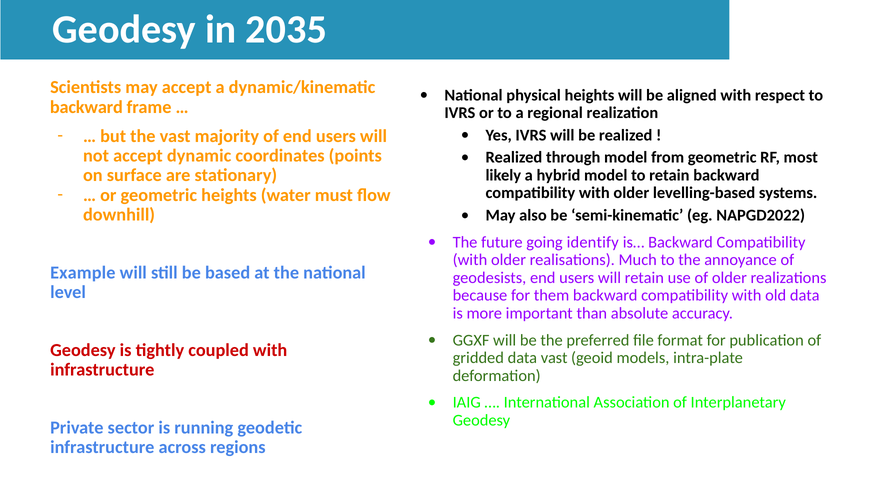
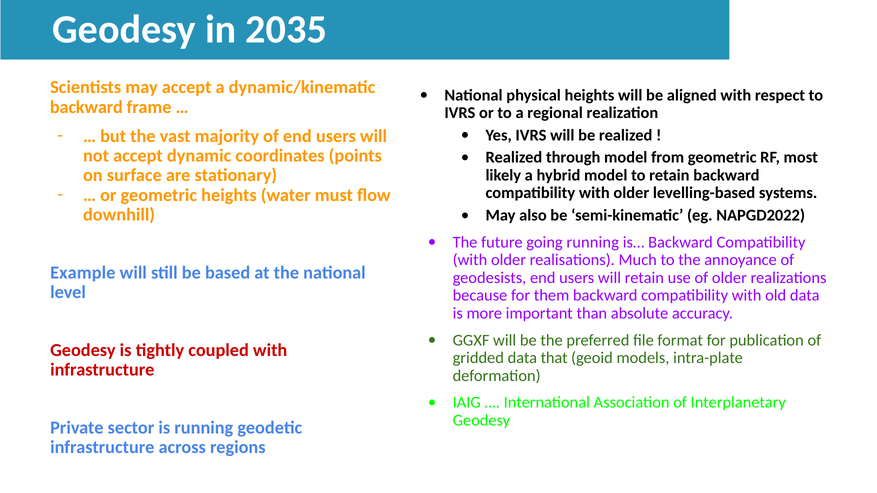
going identify: identify -> running
data vast: vast -> that
